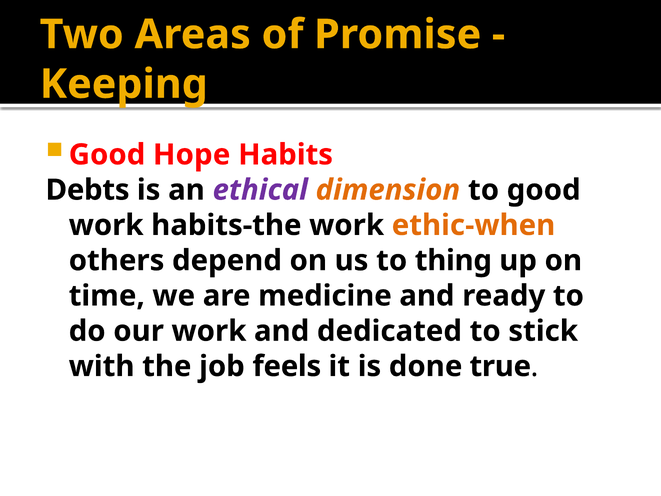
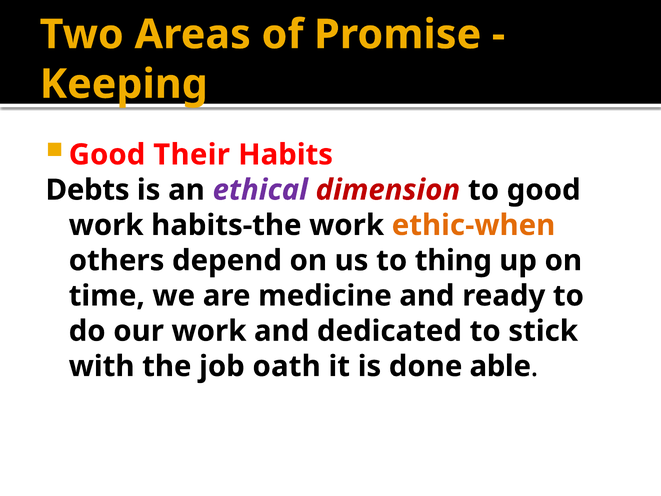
Hope: Hope -> Their
dimension colour: orange -> red
feels: feels -> oath
true: true -> able
